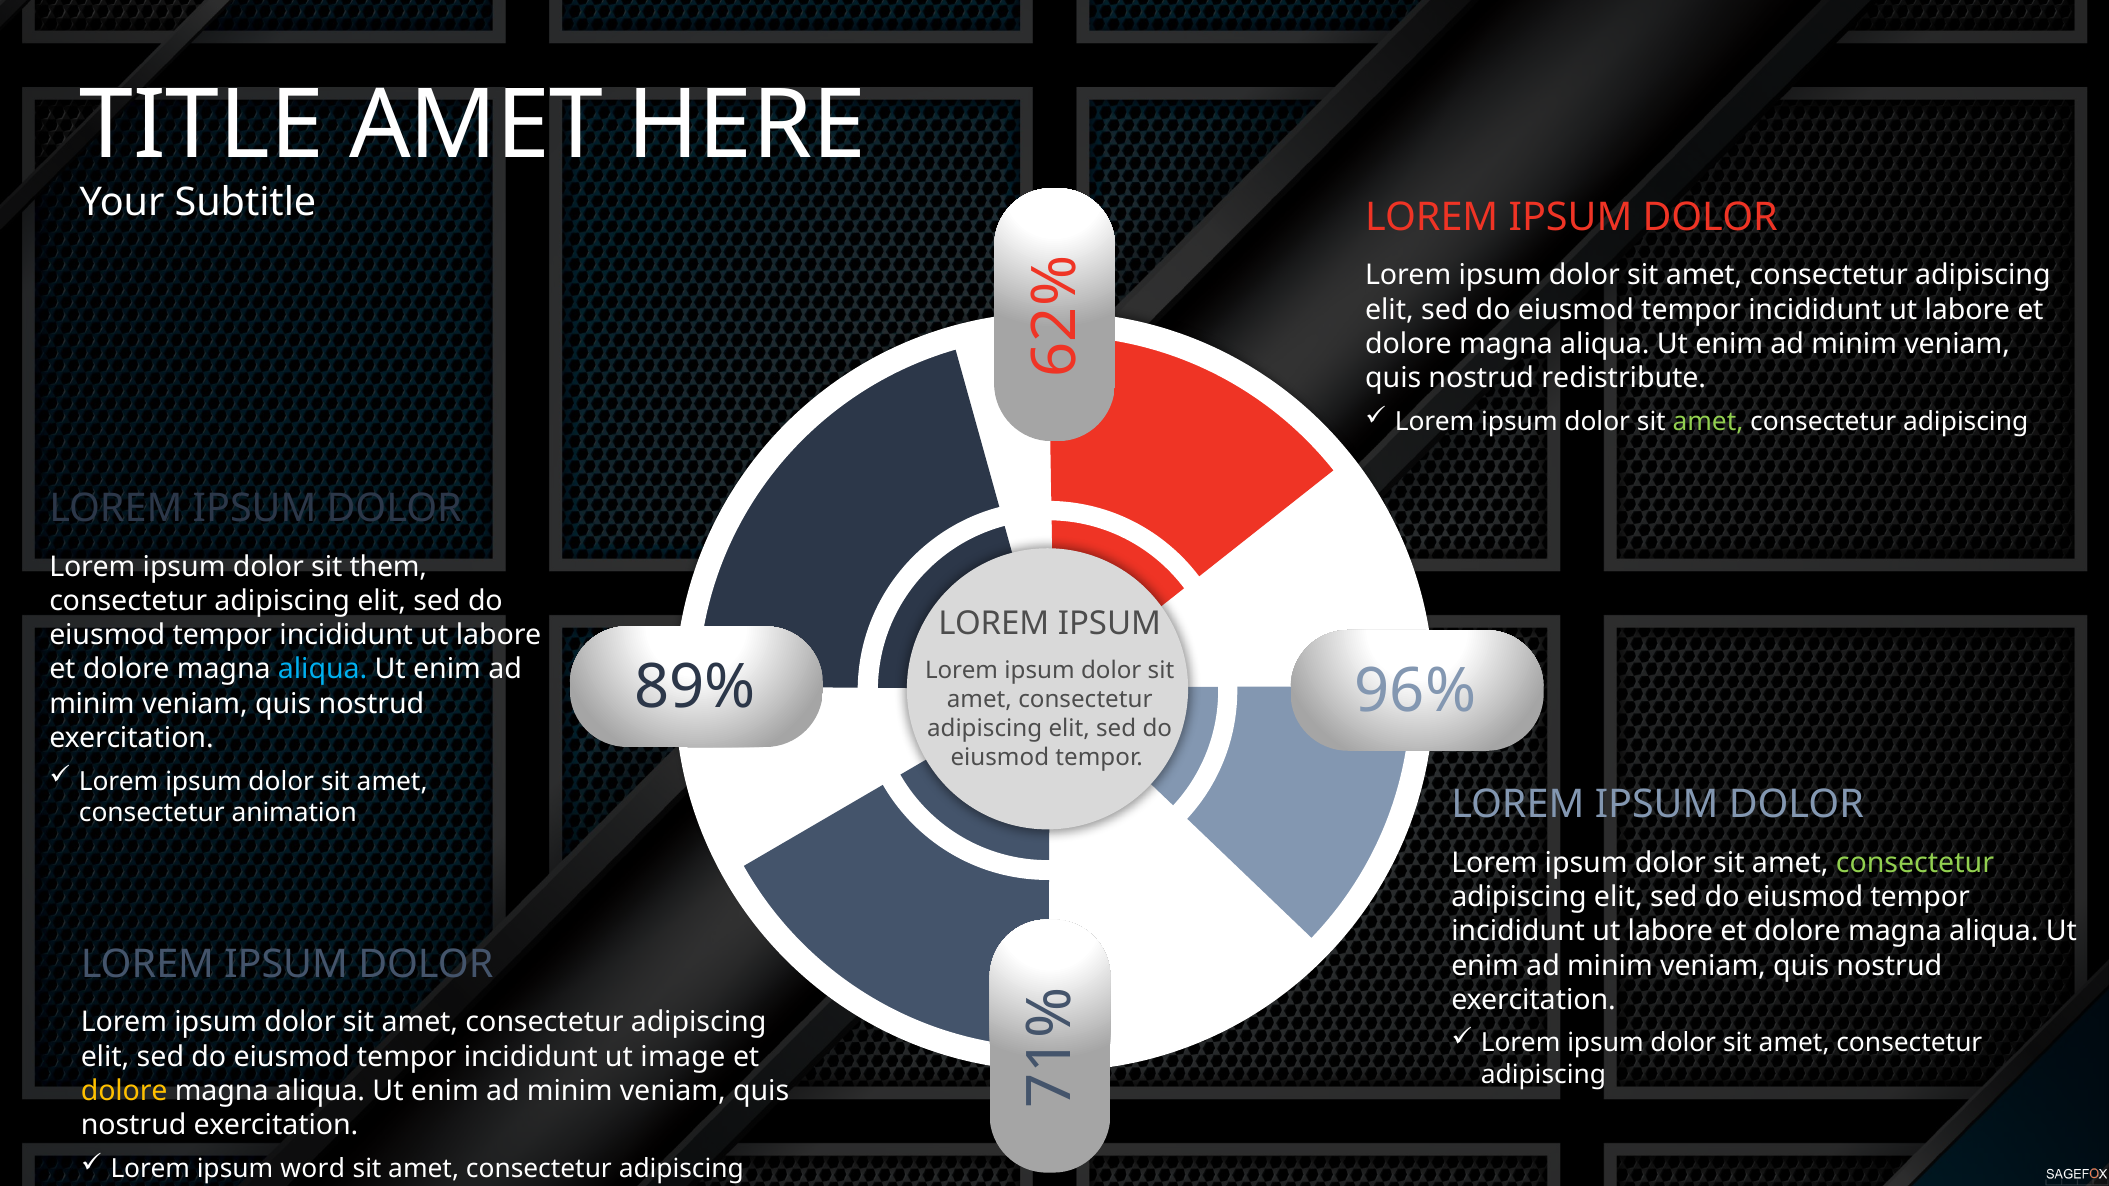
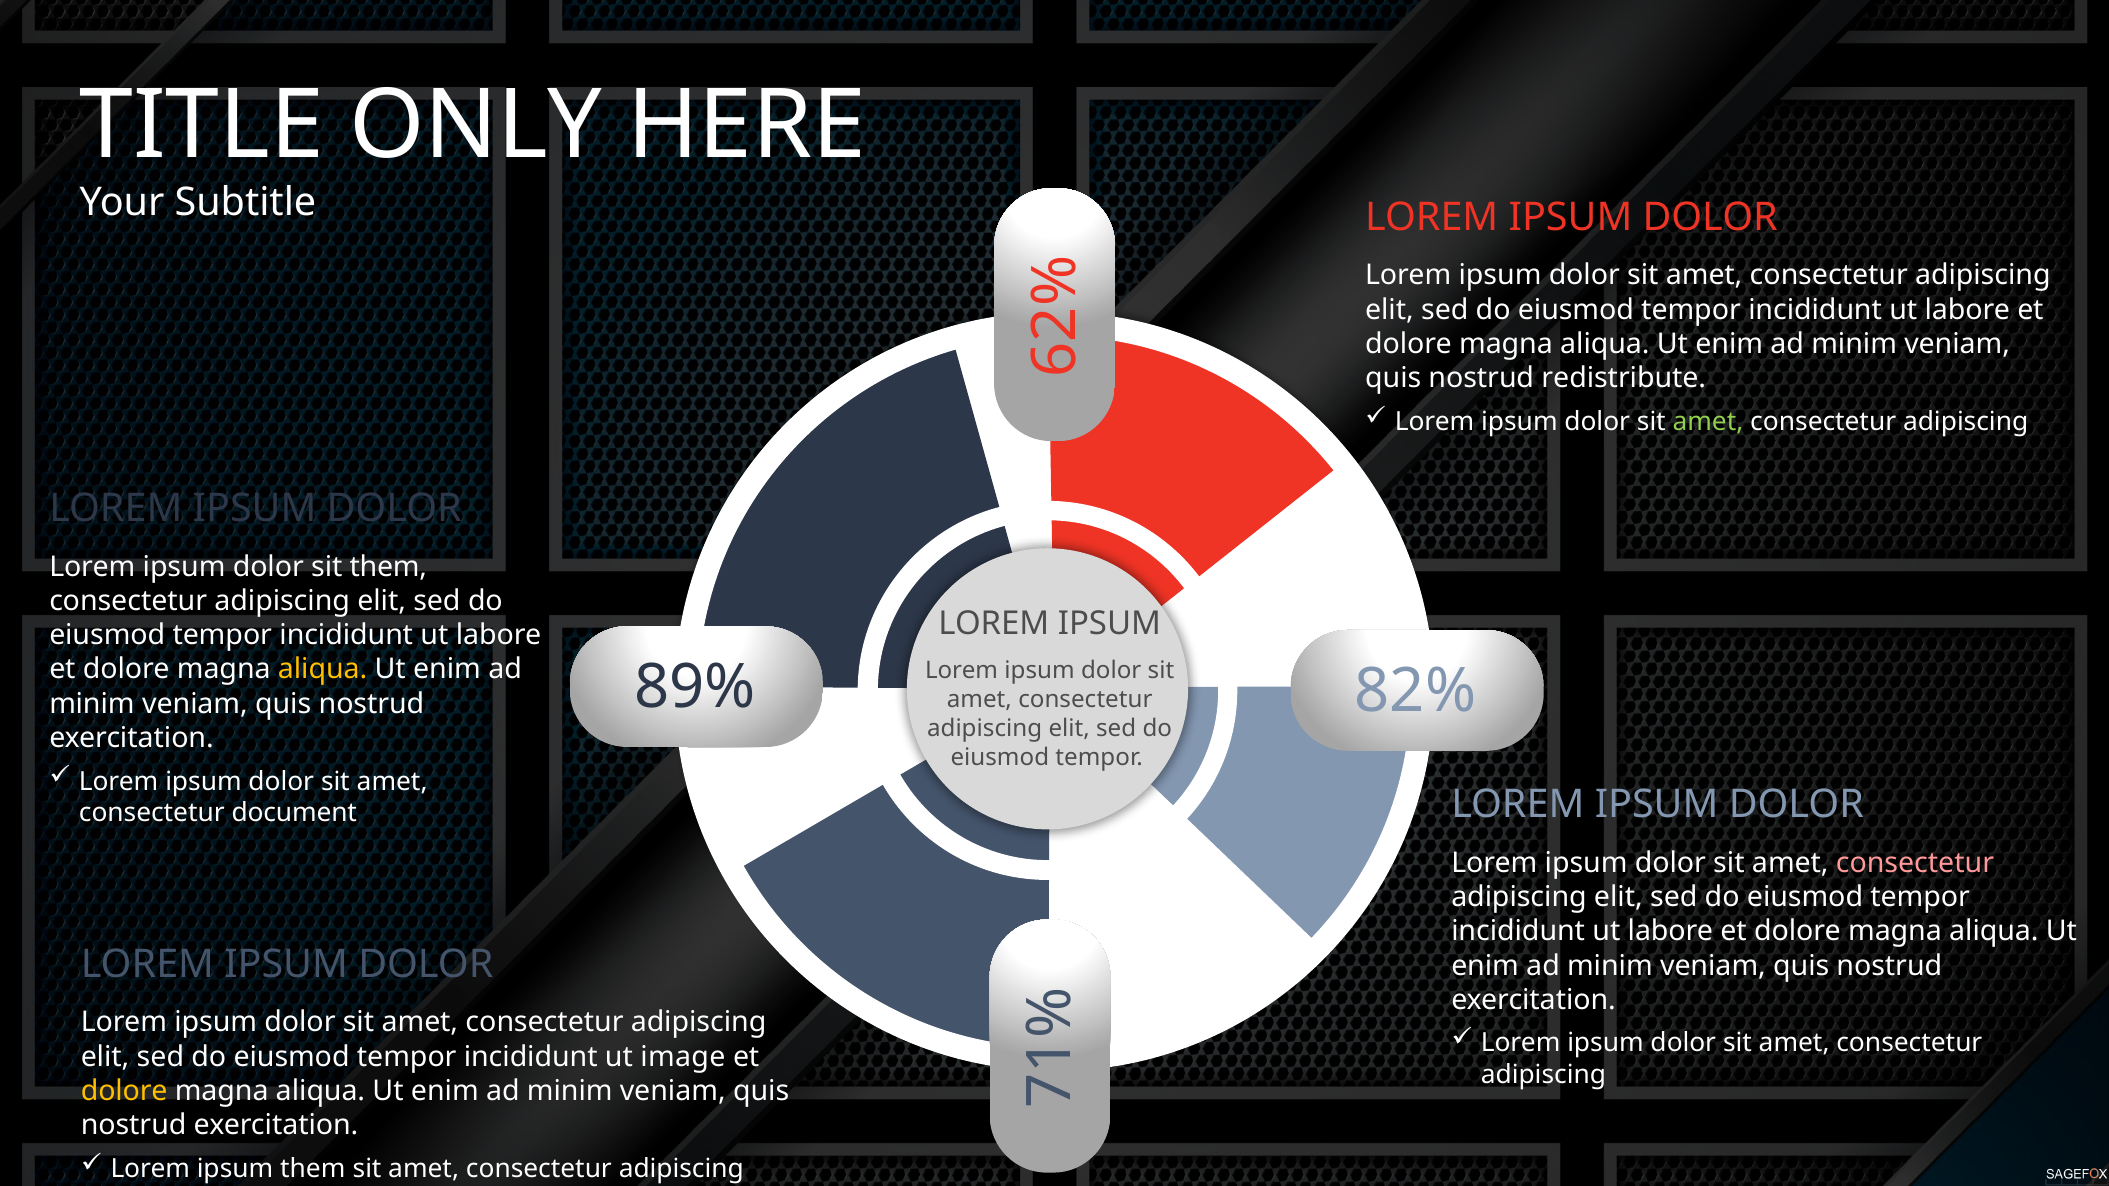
TITLE AMET: AMET -> ONLY
aliqua at (323, 670) colour: light blue -> yellow
96%: 96% -> 82%
animation: animation -> document
consectetur at (1915, 863) colour: light green -> pink
ipsum word: word -> them
